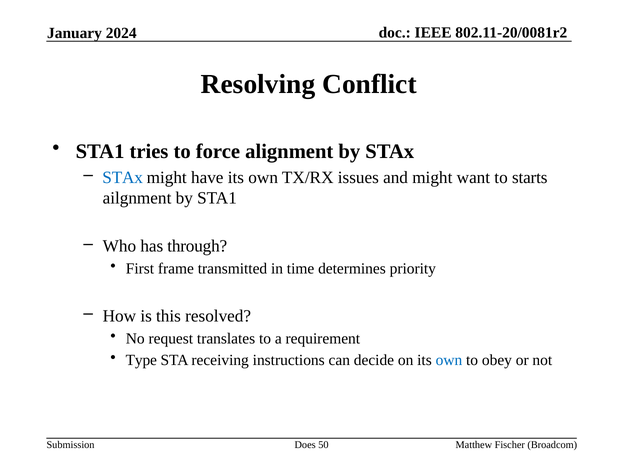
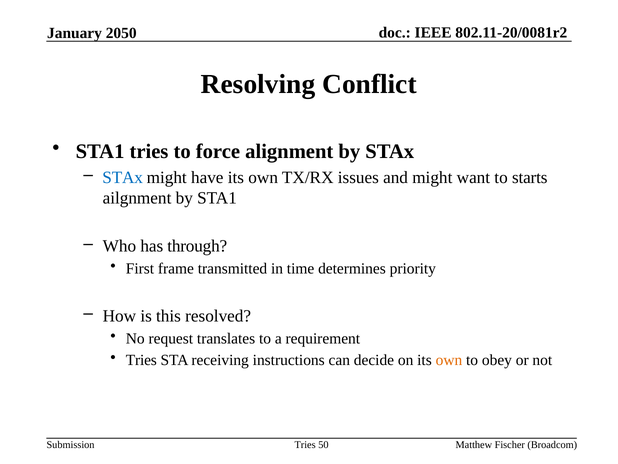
2024: 2024 -> 2050
Type at (141, 360): Type -> Tries
own at (449, 360) colour: blue -> orange
Does at (305, 445): Does -> Tries
